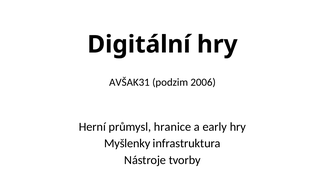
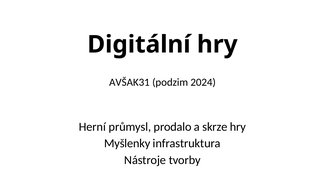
2006: 2006 -> 2024
hranice: hranice -> prodalo
early: early -> skrze
